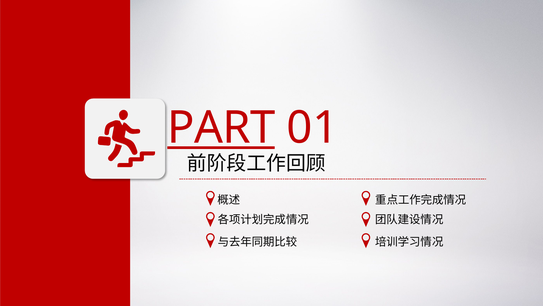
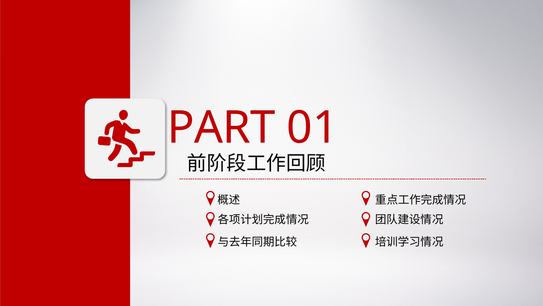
PART underline: present -> none
